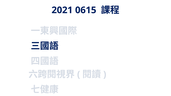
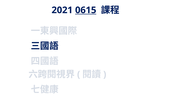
0615 underline: none -> present
